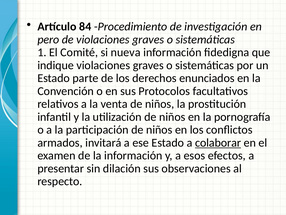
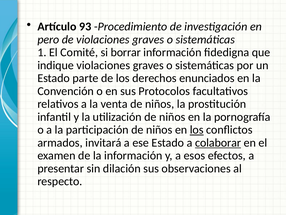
84: 84 -> 93
nueva: nueva -> borrar
los at (197, 130) underline: none -> present
